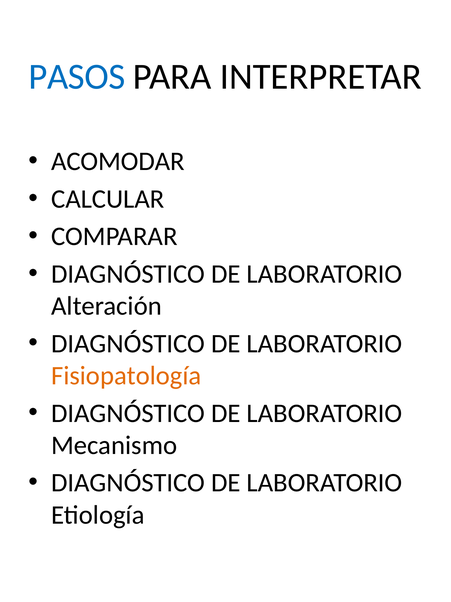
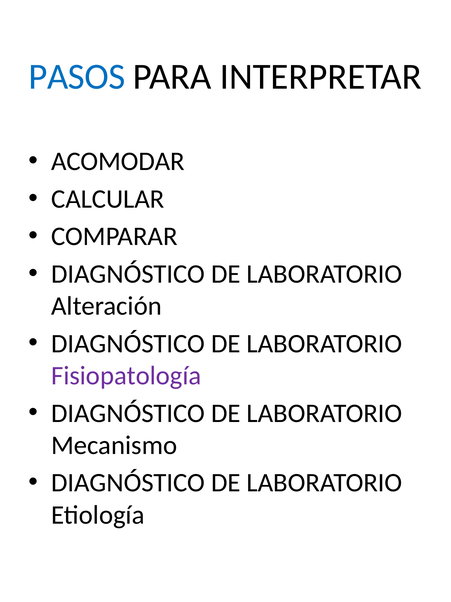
Fisiopatología colour: orange -> purple
